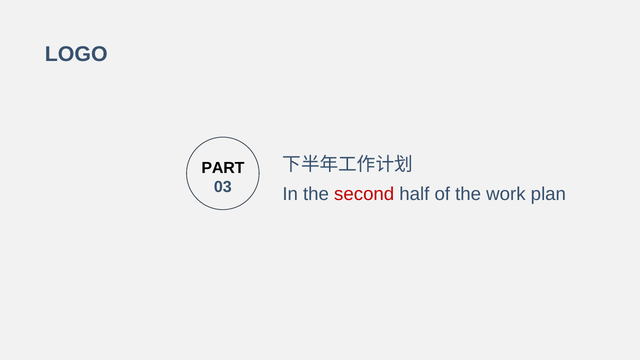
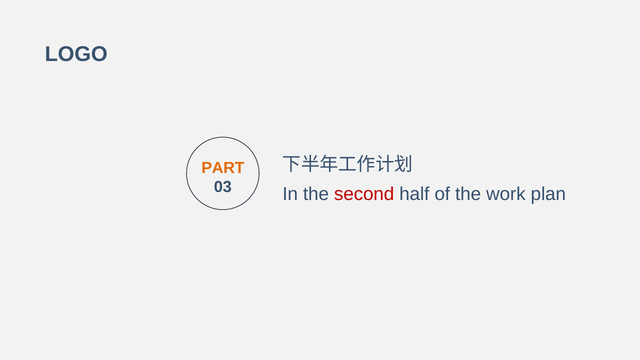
PART colour: black -> orange
